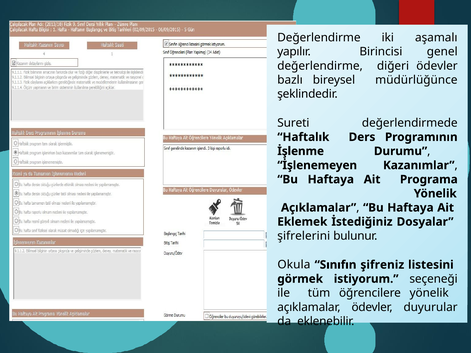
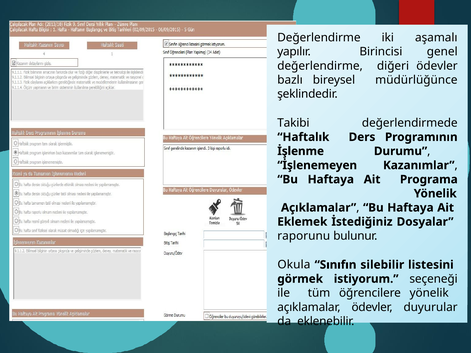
Sureti: Sureti -> Takibi
şifrelerini: şifrelerini -> raporunu
şifreniz: şifreniz -> silebilir
